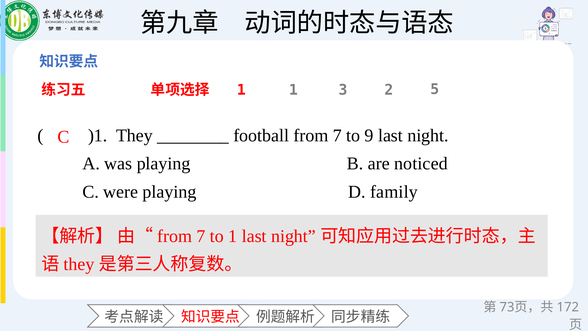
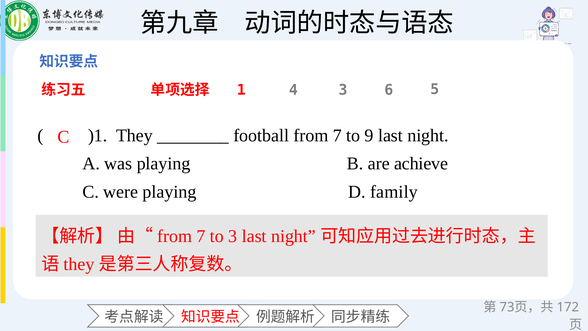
1 1: 1 -> 4
2: 2 -> 6
noticed: noticed -> achieve
to 1: 1 -> 3
